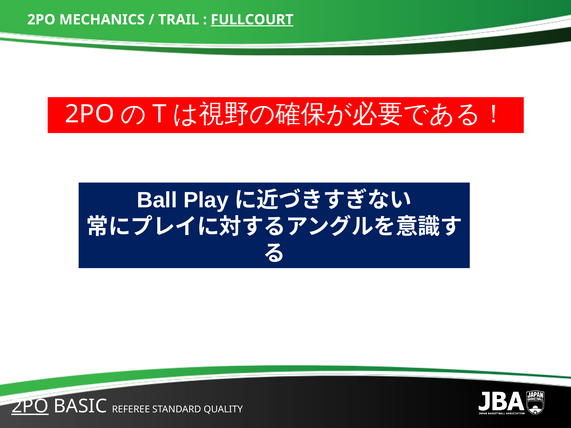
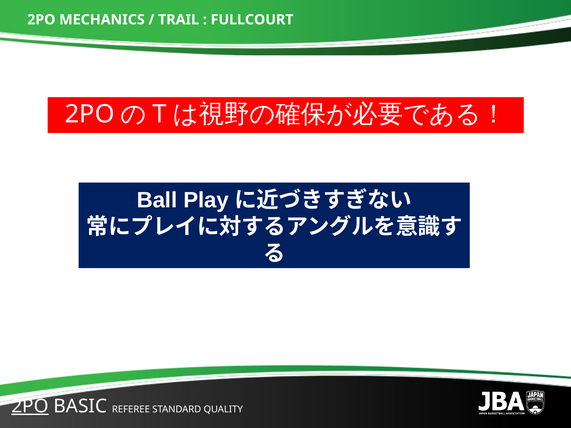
FULLCOURT underline: present -> none
